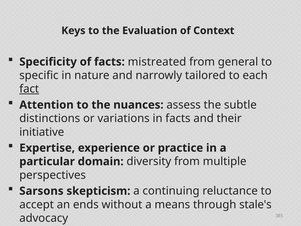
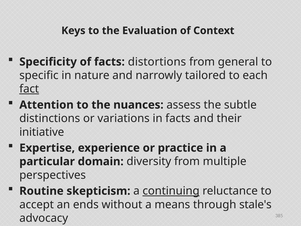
mistreated: mistreated -> distortions
Sarsons: Sarsons -> Routine
continuing underline: none -> present
